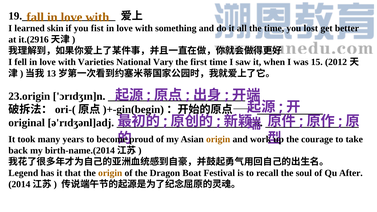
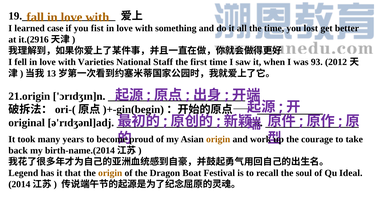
skin: skin -> case
Vary: Vary -> Staff
15: 15 -> 93
23.origin: 23.origin -> 21.origin
After: After -> Ideal
